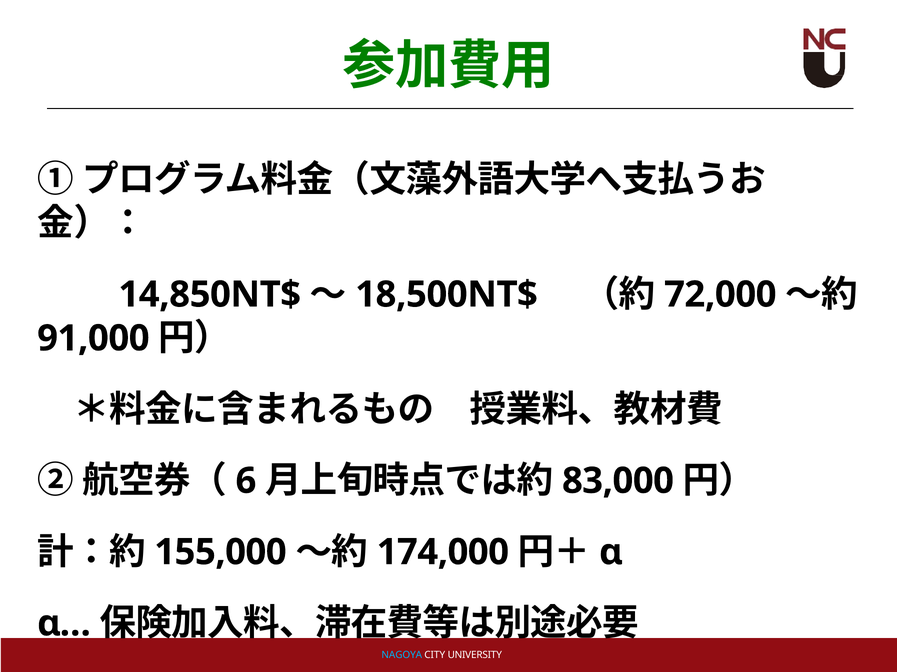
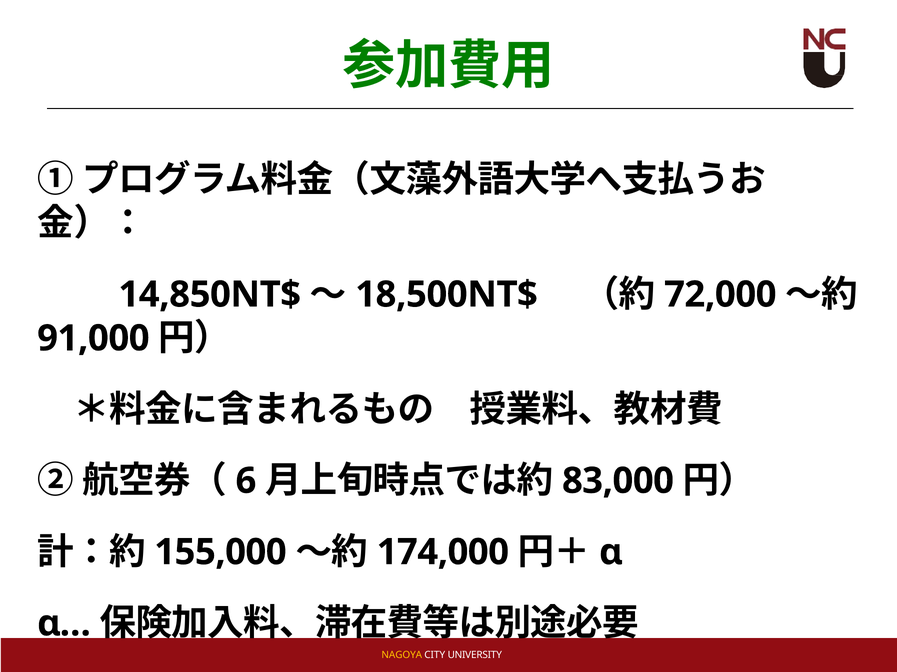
NAGOYA colour: light blue -> yellow
